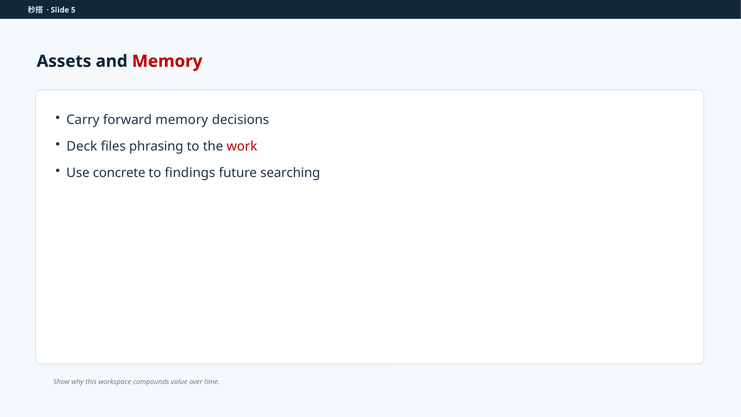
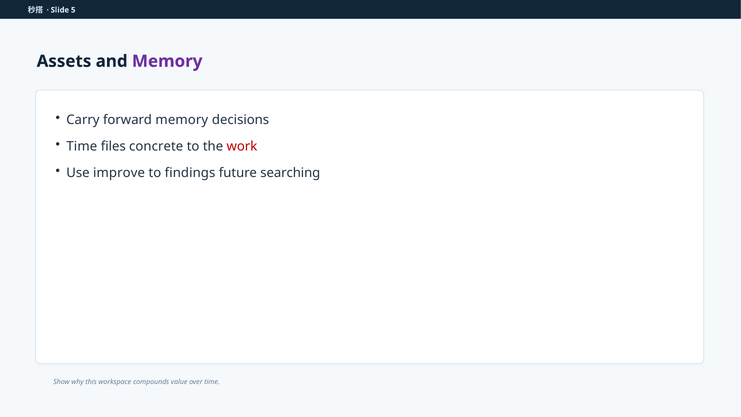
Memory at (167, 61) colour: red -> purple
Deck at (82, 146): Deck -> Time
phrasing: phrasing -> concrete
concrete: concrete -> improve
